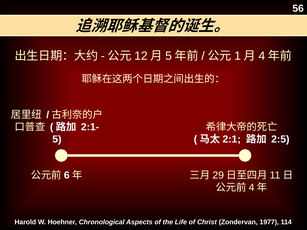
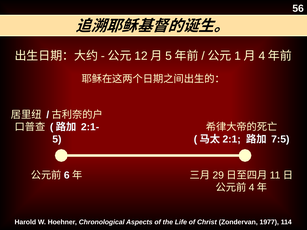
2:5: 2:5 -> 7:5
